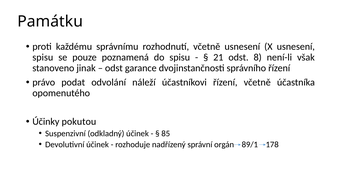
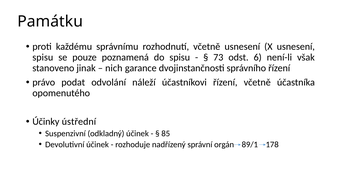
21: 21 -> 73
8: 8 -> 6
odst at (114, 68): odst -> nich
pokutou: pokutou -> ústřední
